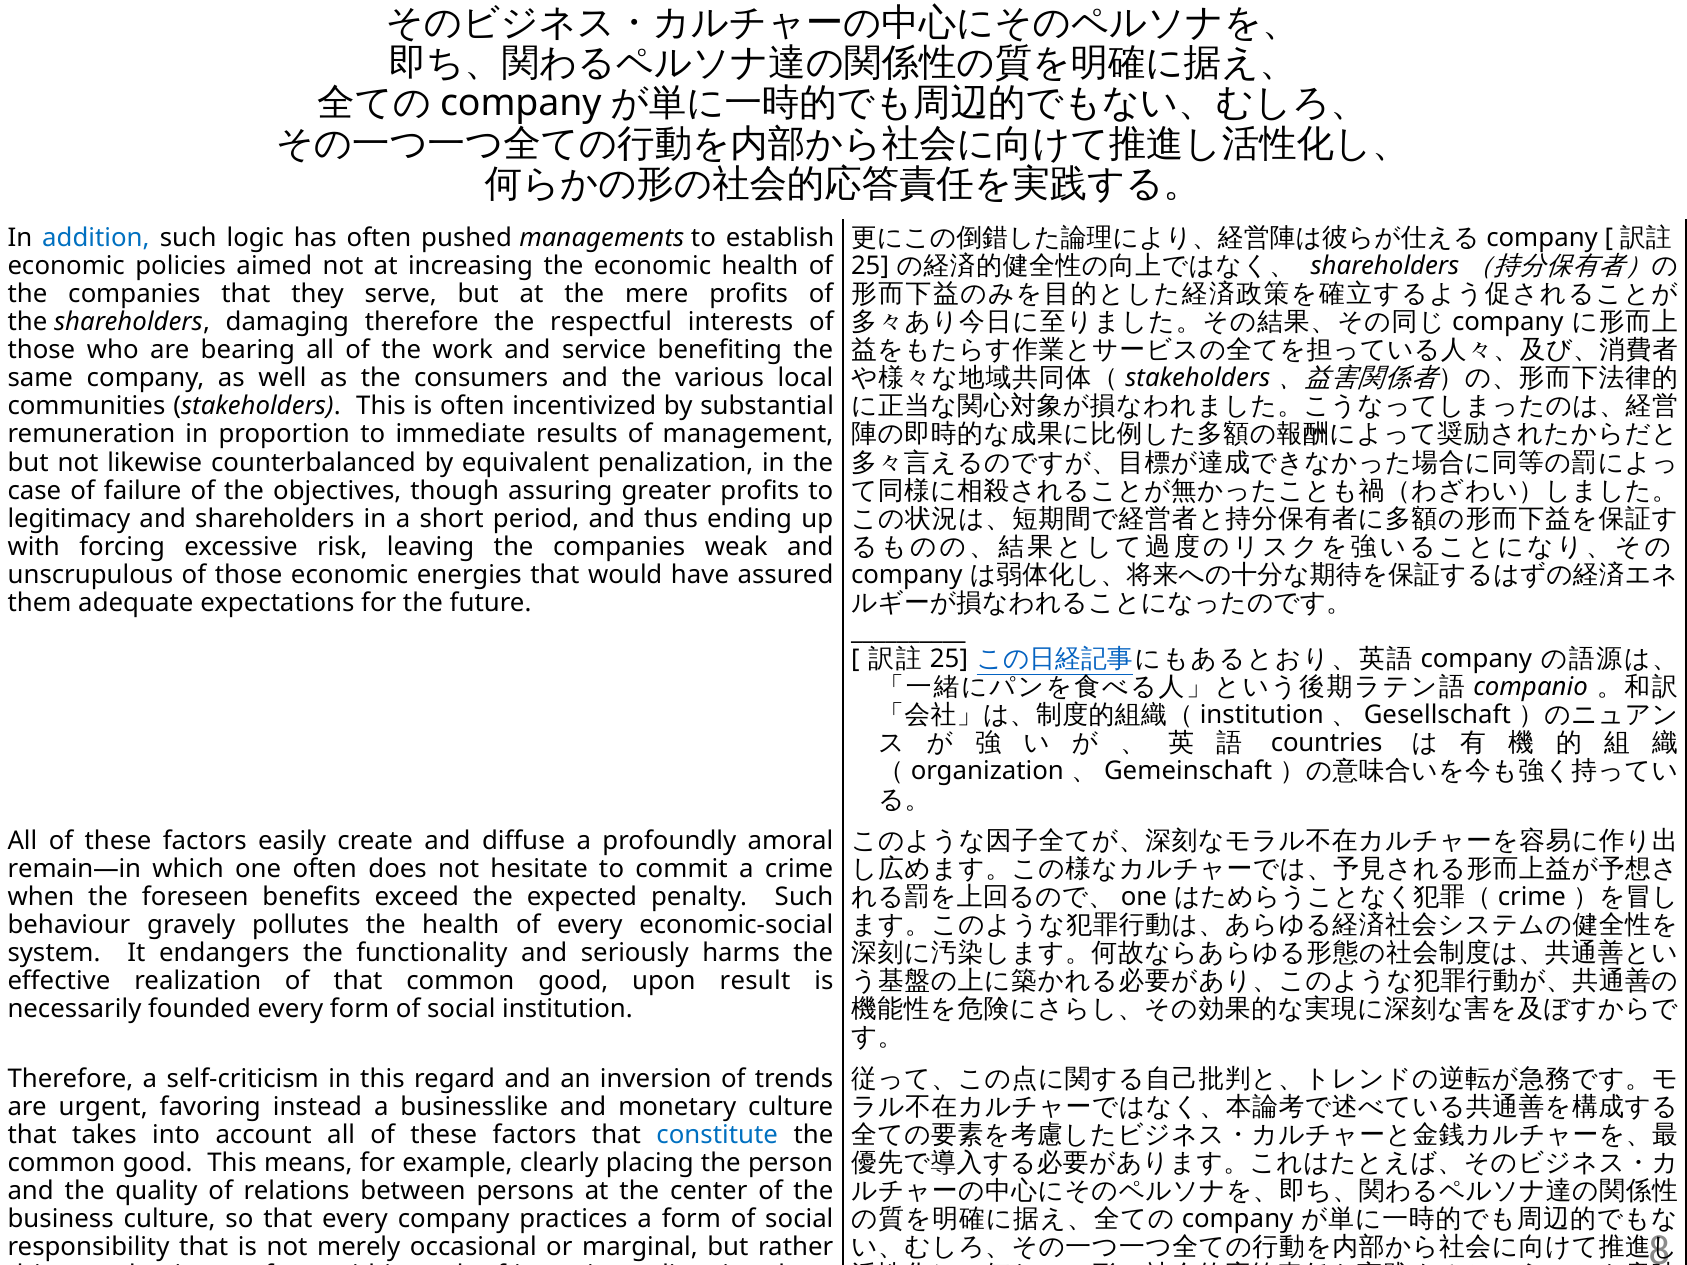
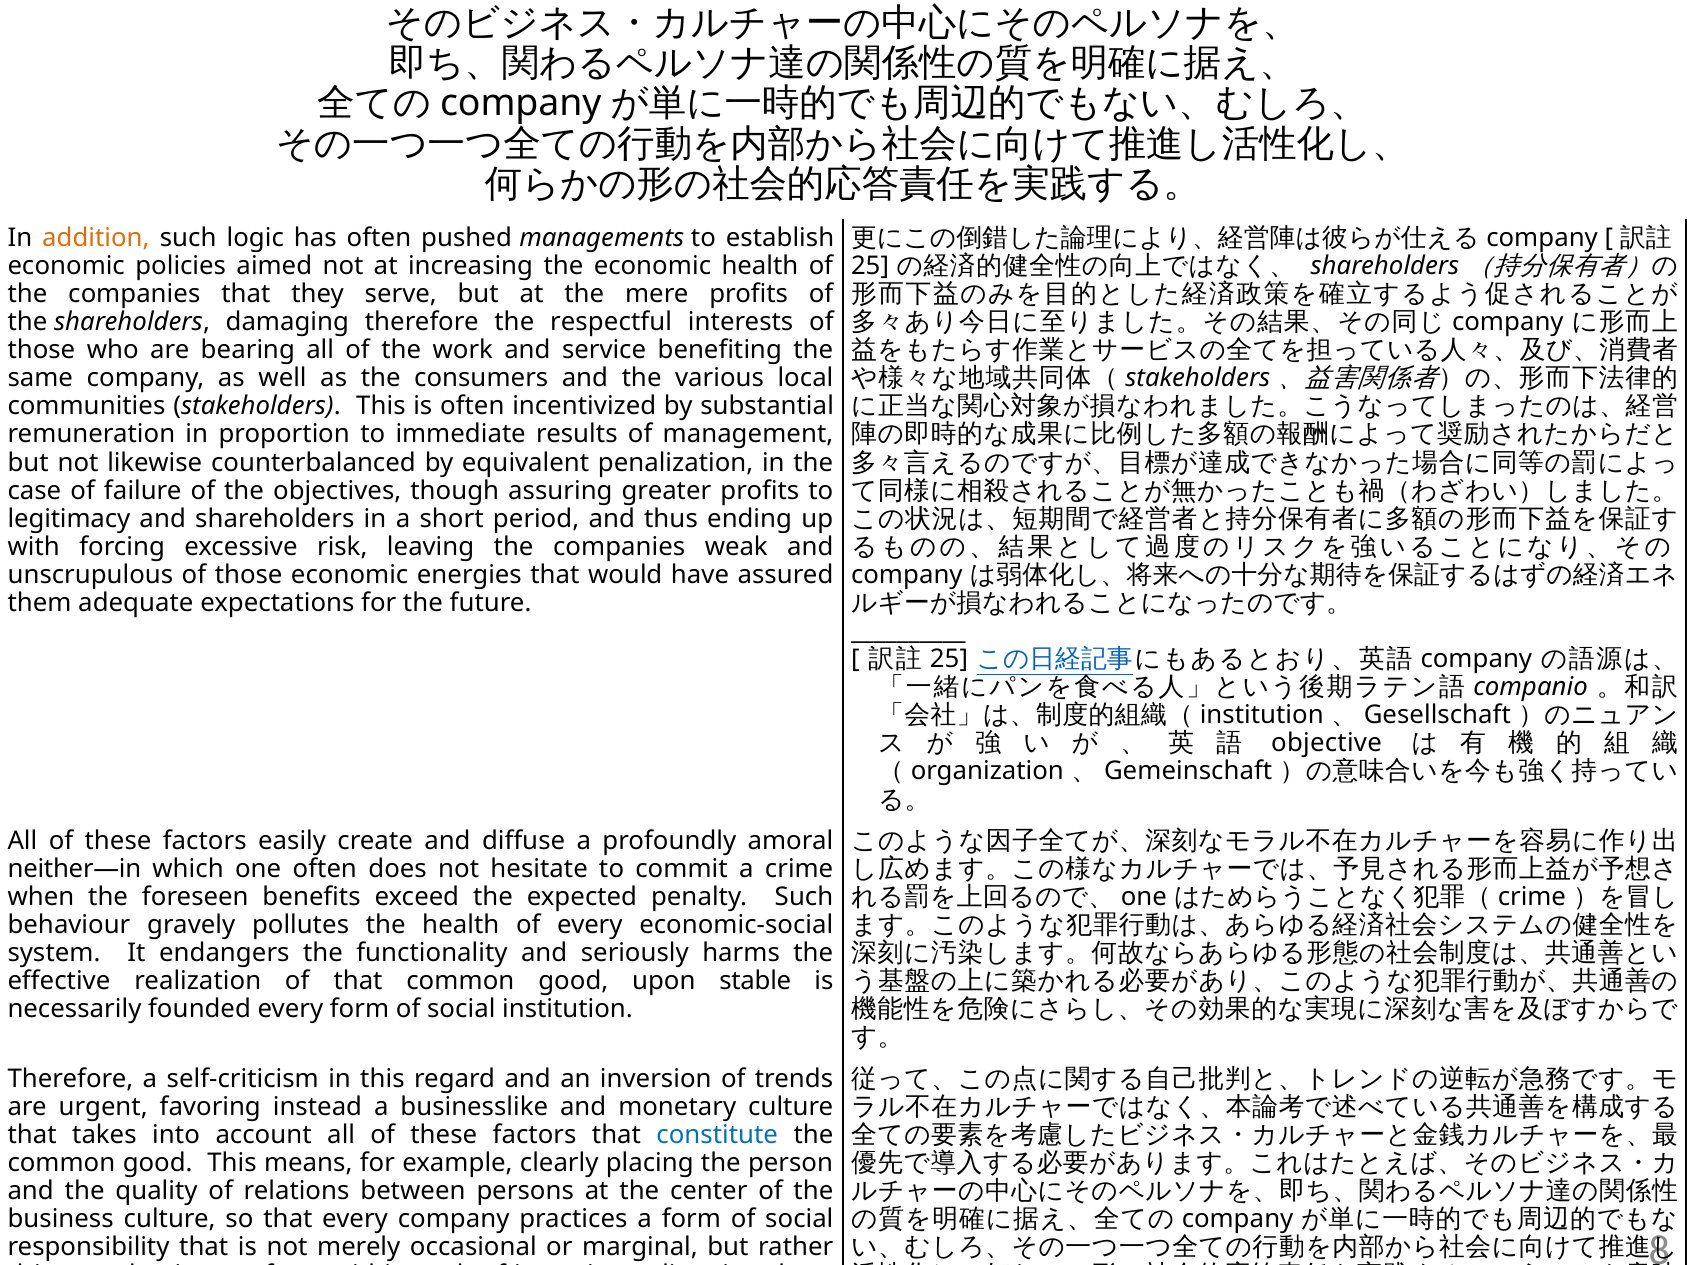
addition colour: blue -> orange
countries: countries -> objective
remain—in: remain—in -> neither—in
result: result -> stable
